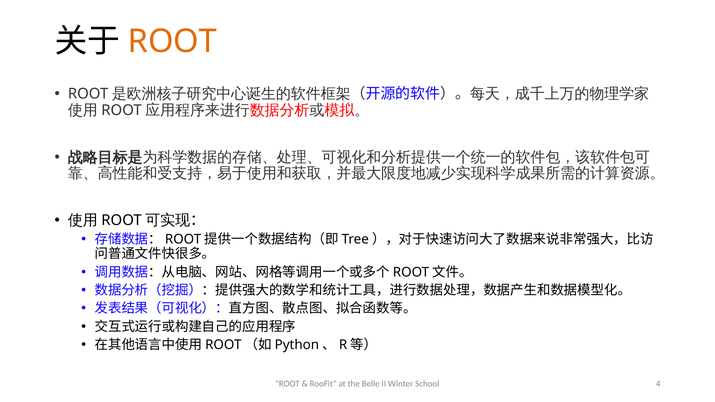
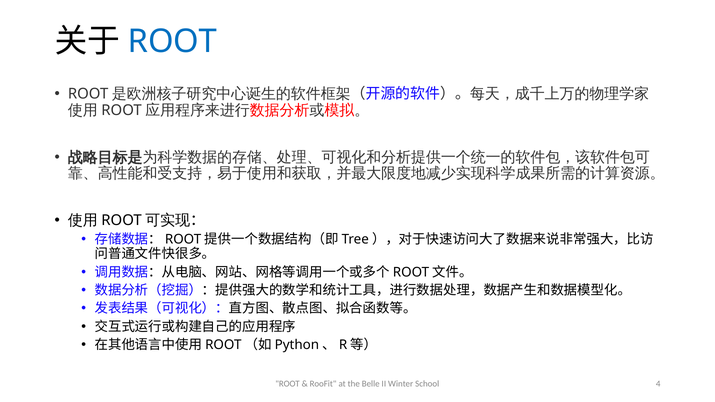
ROOT at (173, 42) colour: orange -> blue
